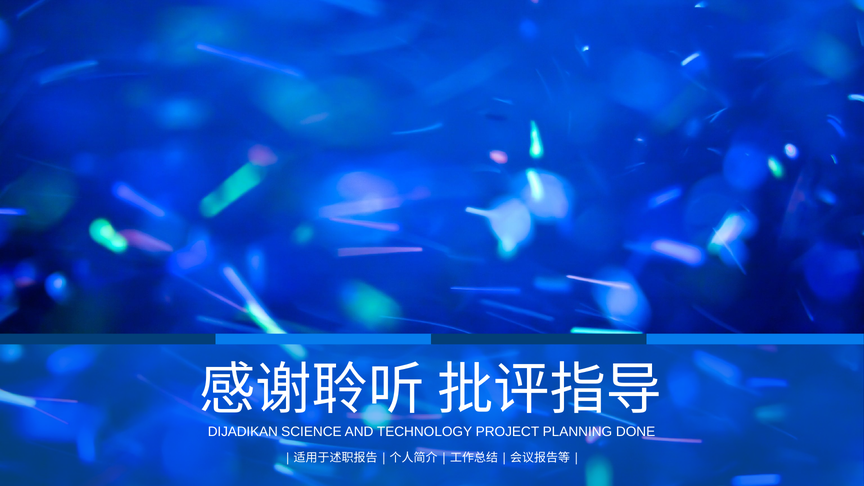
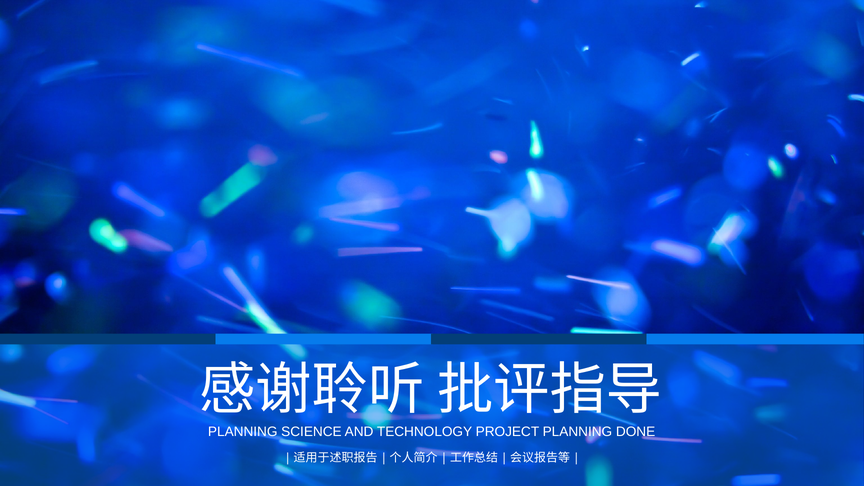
DIJADIKAN at (243, 432): DIJADIKAN -> PLANNING
